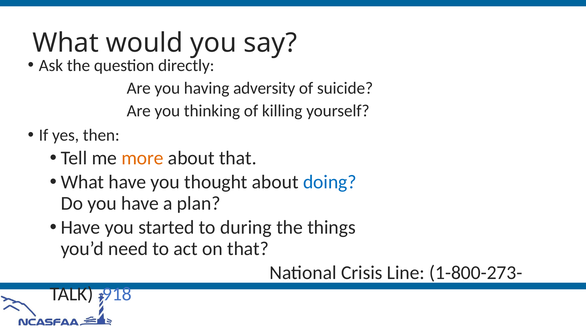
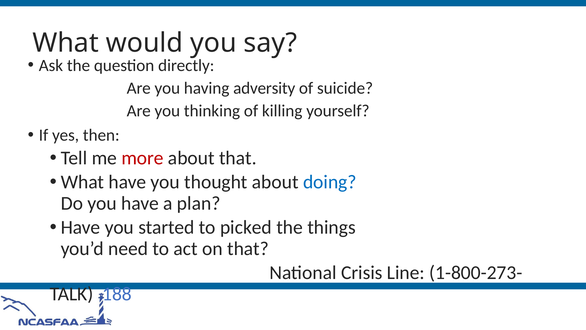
more colour: orange -> red
during: during -> picked
918: 918 -> 188
